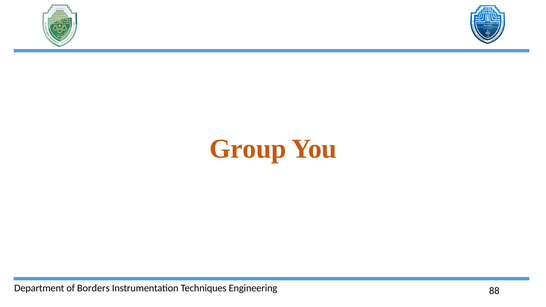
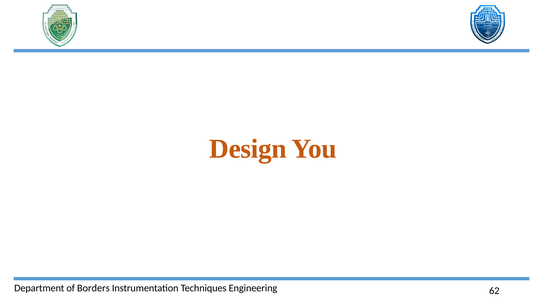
Group: Group -> Design
88: 88 -> 62
